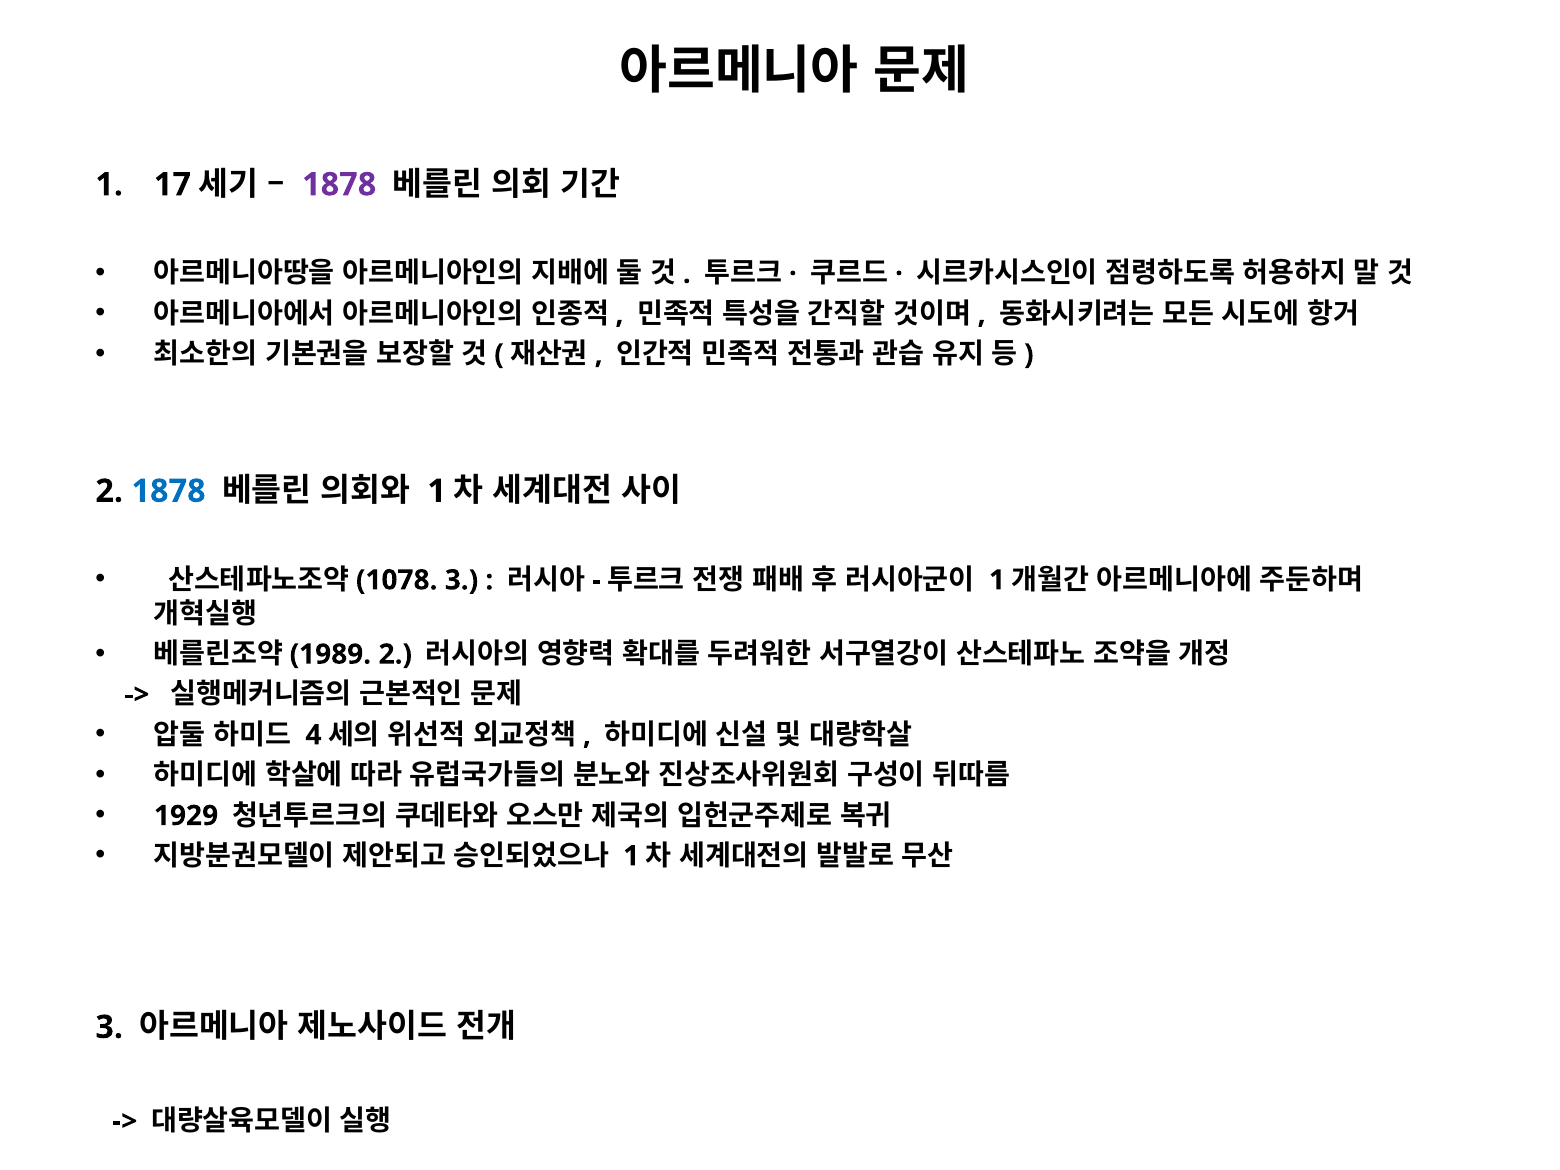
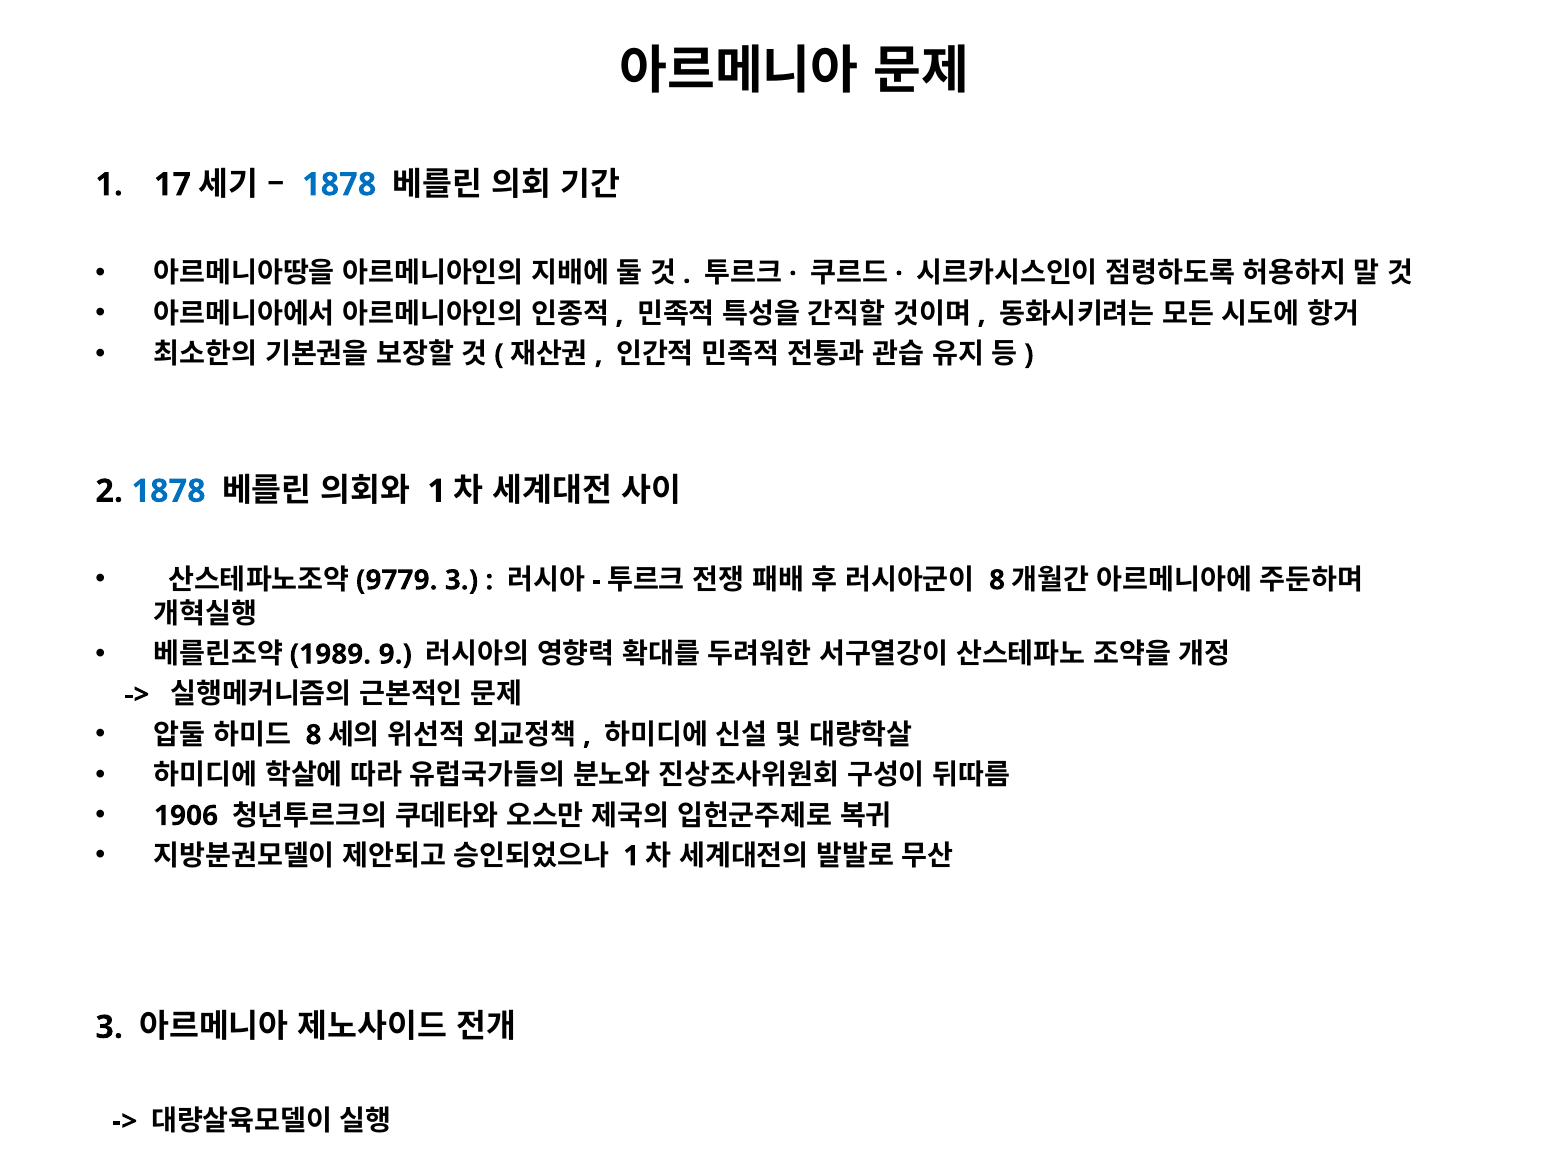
1878 at (339, 185) colour: purple -> blue
1078: 1078 -> 9779
1 at (997, 580): 1 -> 8
2 at (395, 654): 2 -> 9
4 at (314, 735): 4 -> 8
1929: 1929 -> 1906
